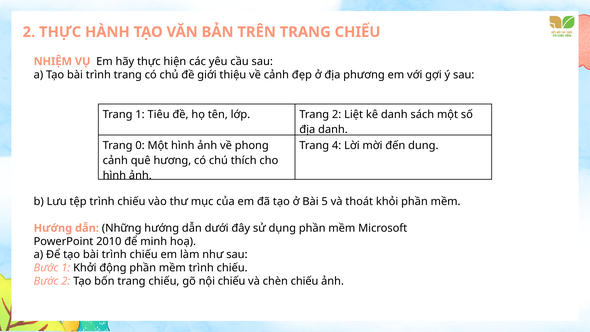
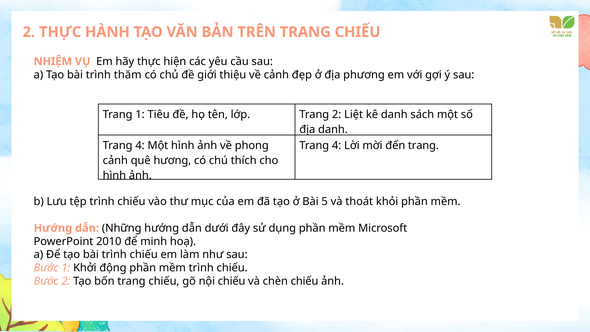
trình trang: trang -> thăm
0 at (140, 145): 0 -> 4
đến dung: dung -> trang
